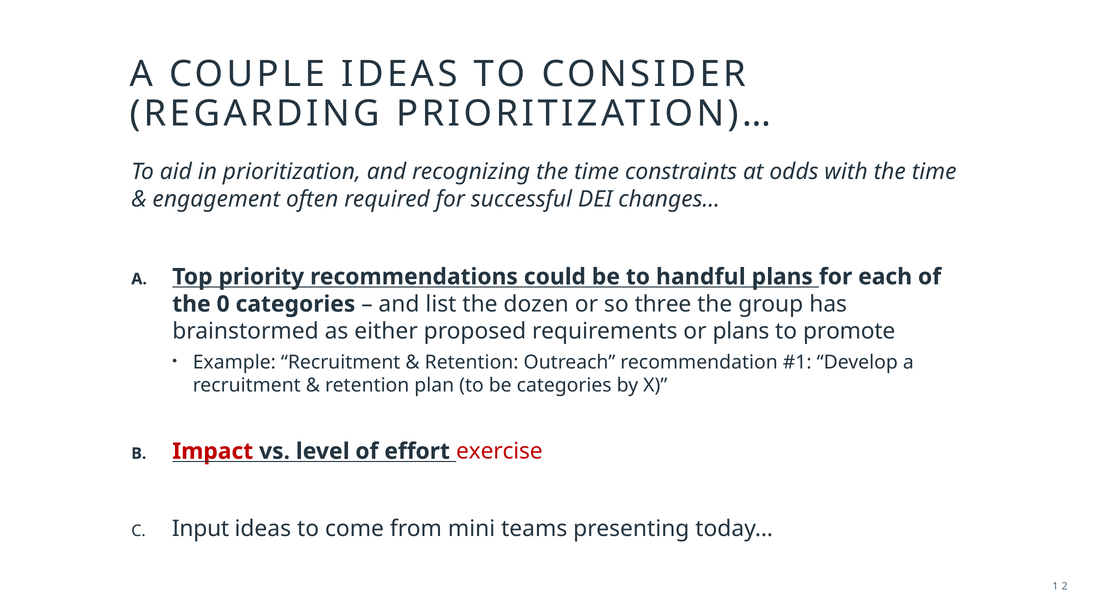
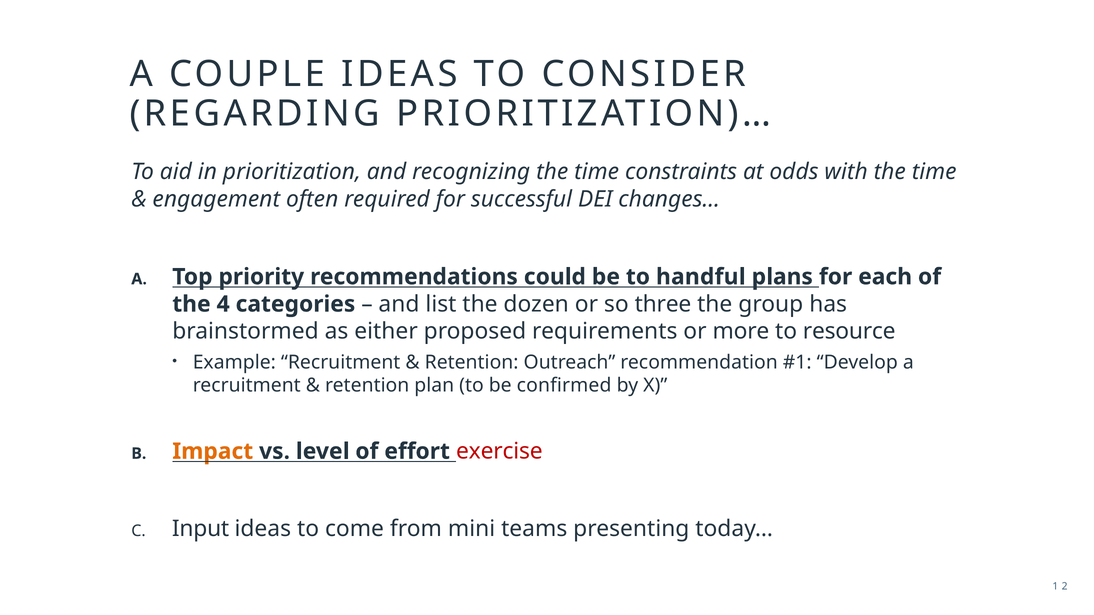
0: 0 -> 4
or plans: plans -> more
promote: promote -> resource
be categories: categories -> confirmed
Impact colour: red -> orange
